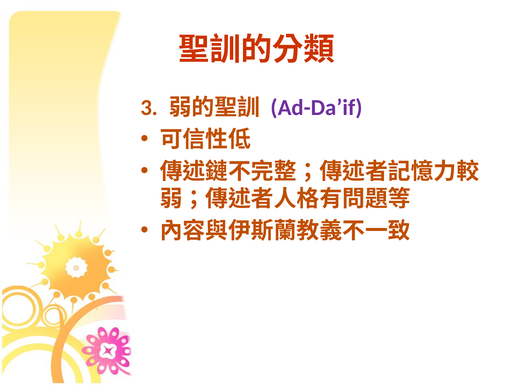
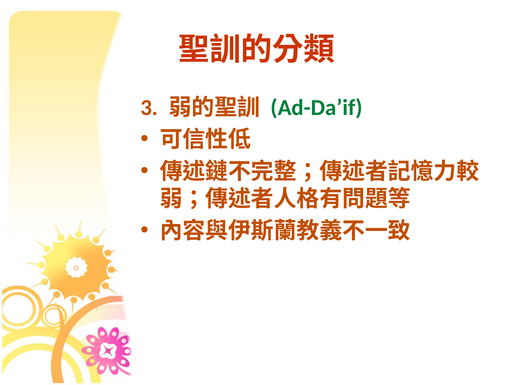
Ad-Da’if colour: purple -> green
